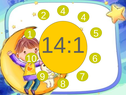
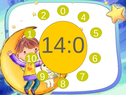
2 4: 4 -> 0
14:1: 14:1 -> 14:0
